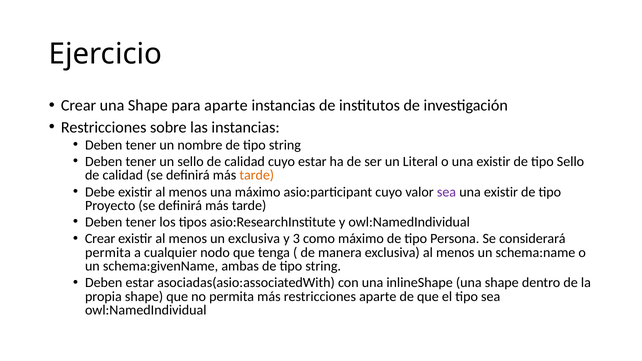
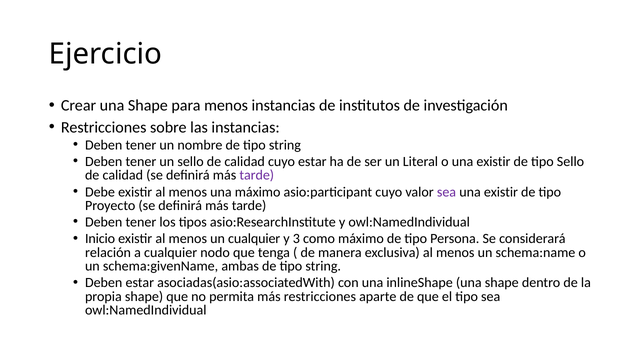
para aparte: aparte -> menos
tarde at (257, 175) colour: orange -> purple
Crear at (100, 239): Crear -> Inicio
un exclusiva: exclusiva -> cualquier
permita at (108, 253): permita -> relación
